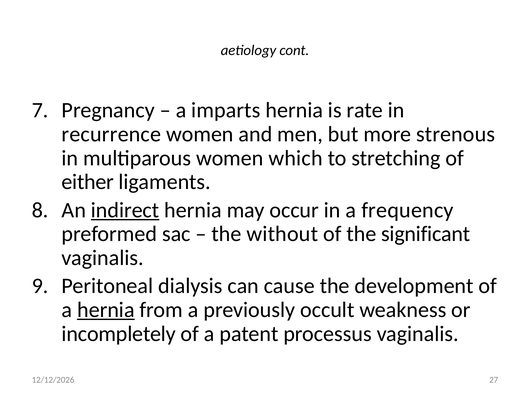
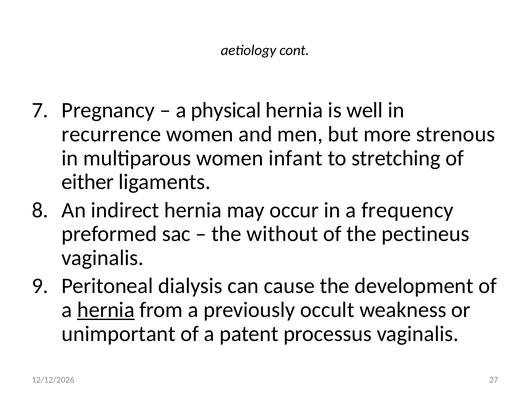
imparts: imparts -> physical
rate: rate -> well
which: which -> infant
indirect underline: present -> none
significant: significant -> pectineus
incompletely: incompletely -> unimportant
